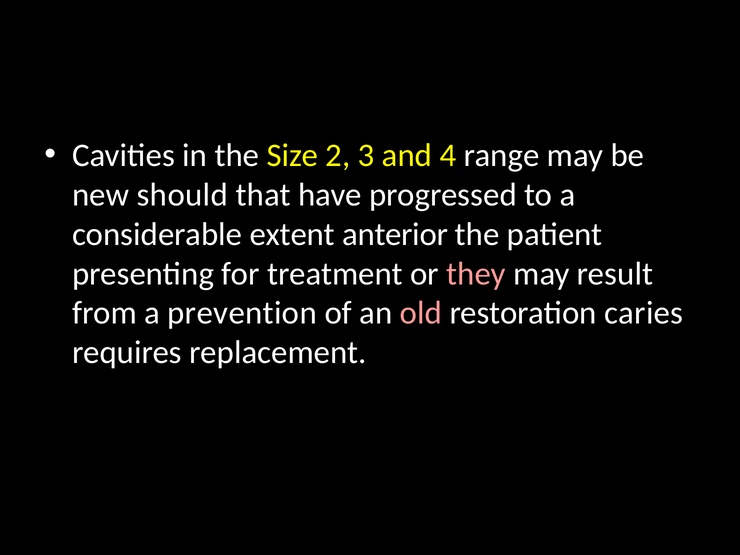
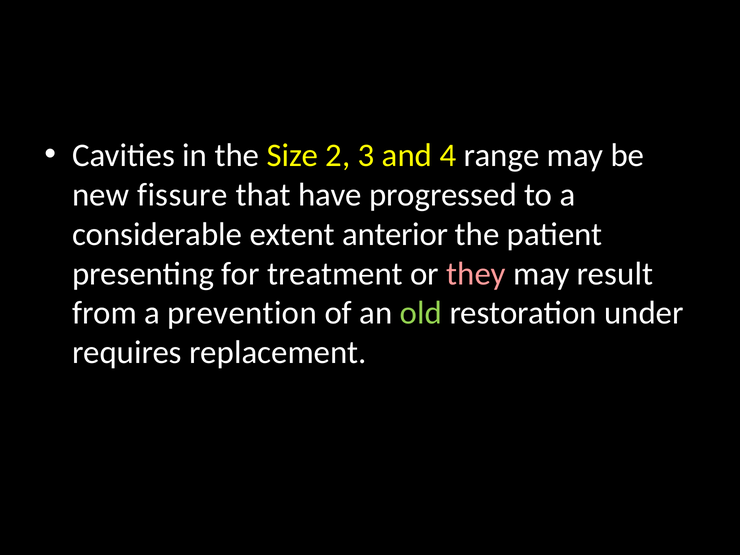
should: should -> fissure
old colour: pink -> light green
caries: caries -> under
